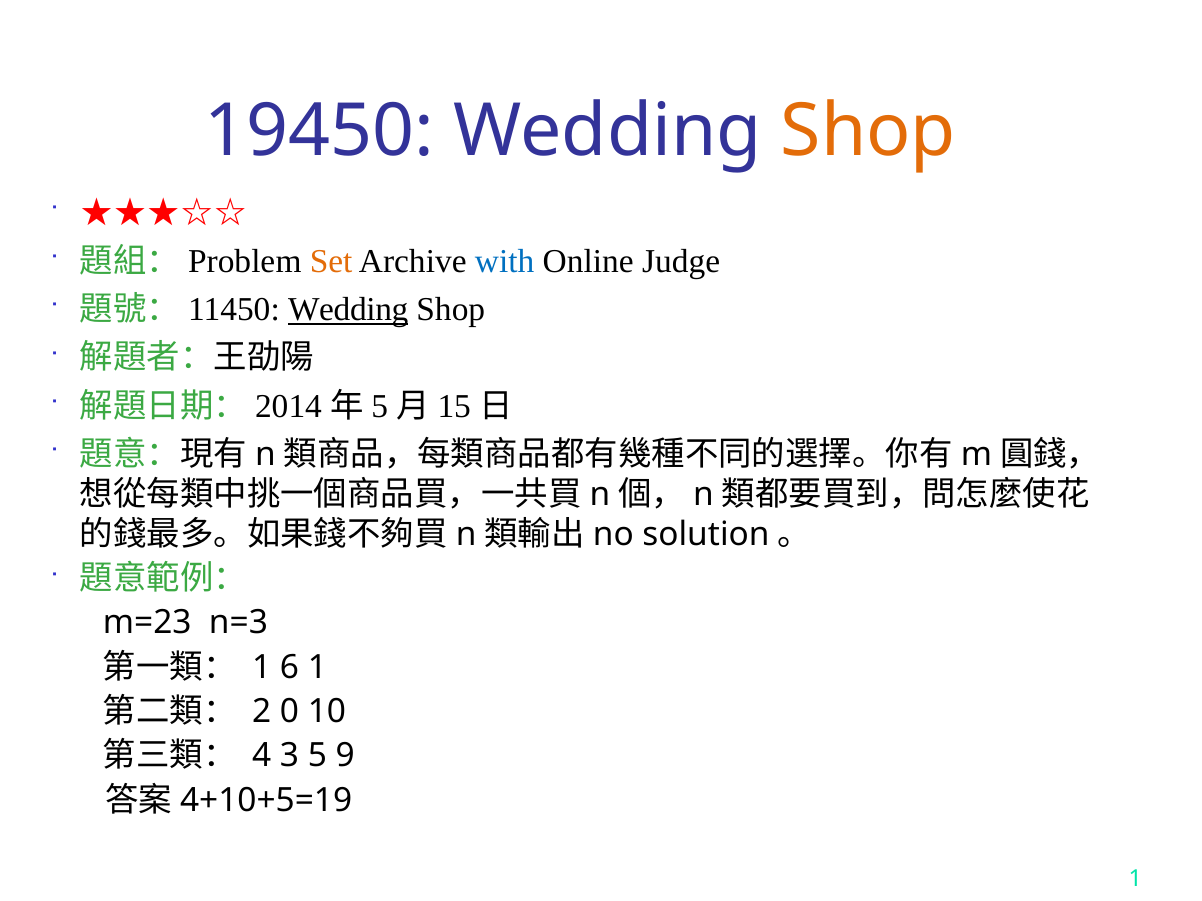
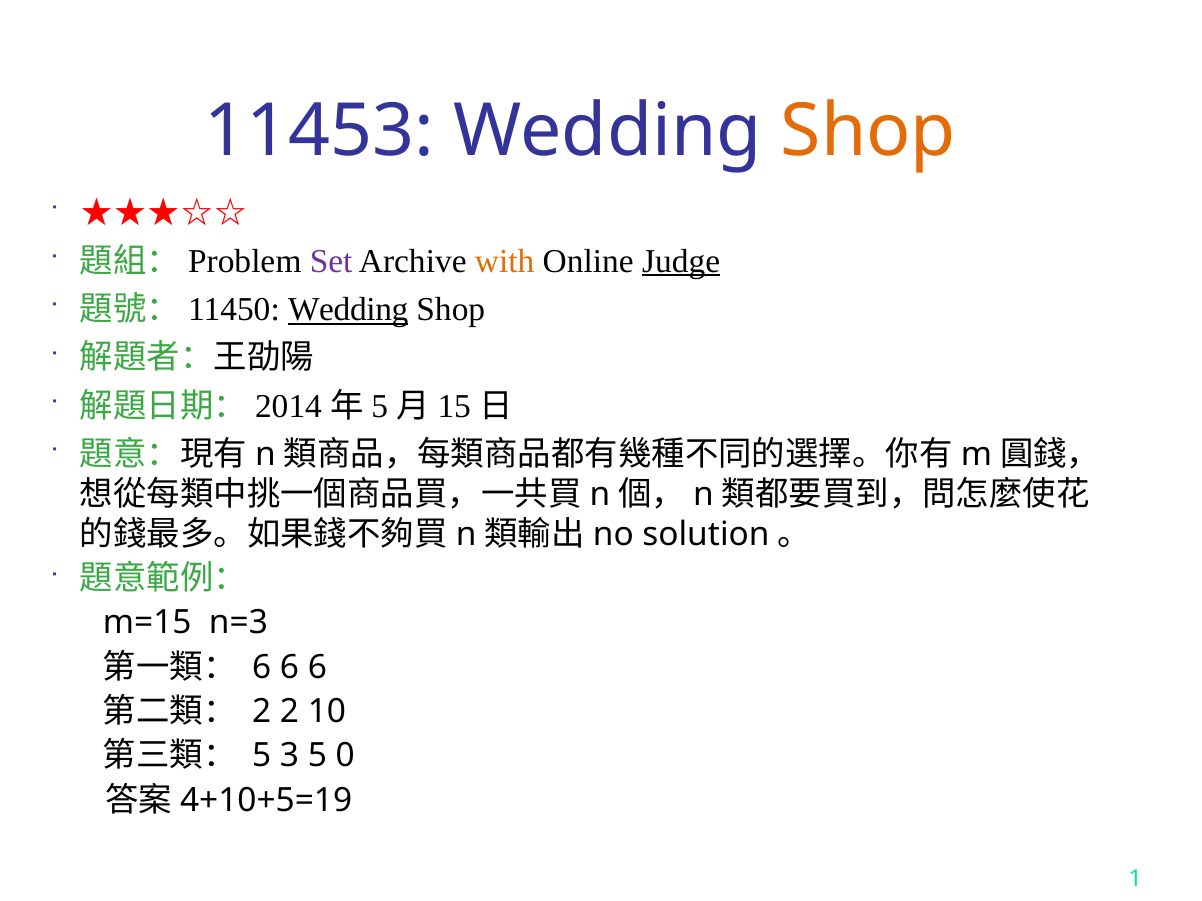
19450: 19450 -> 11453
Set colour: orange -> purple
with colour: blue -> orange
Judge underline: none -> present
m=23: m=23 -> m=15
1 at (262, 668): 1 -> 6
1 at (317, 668): 1 -> 6
2 0: 0 -> 2
4 at (262, 756): 4 -> 5
9: 9 -> 0
